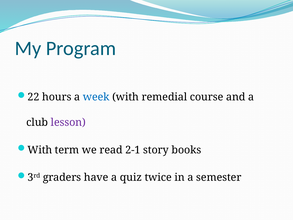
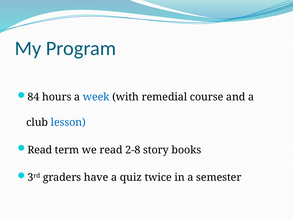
22: 22 -> 84
lesson colour: purple -> blue
With at (40, 150): With -> Read
2-1: 2-1 -> 2-8
